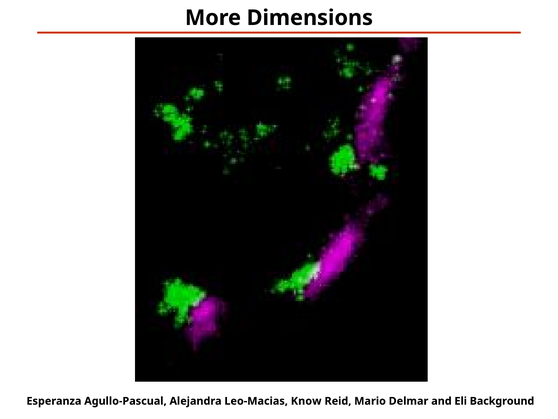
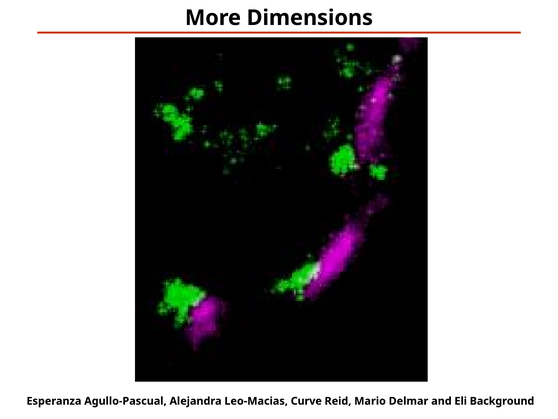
Know: Know -> Curve
